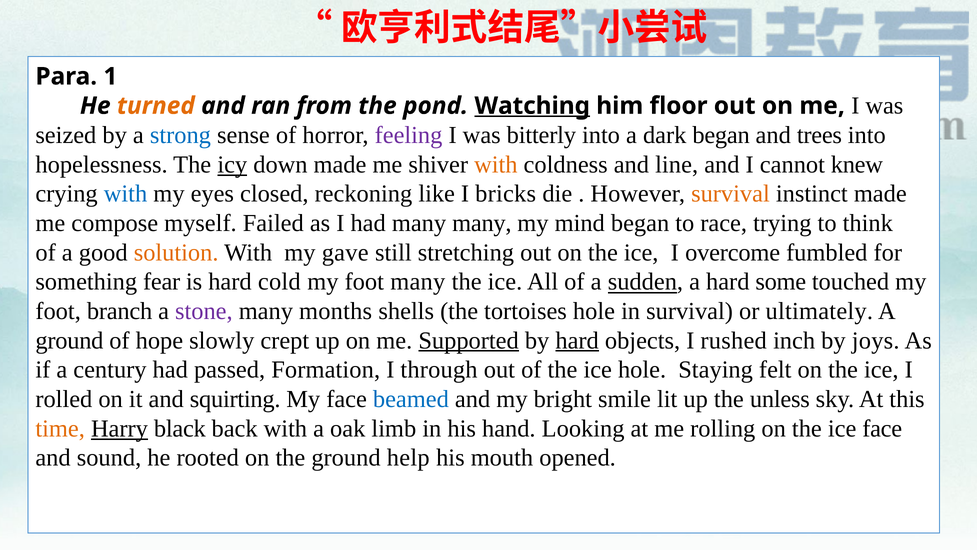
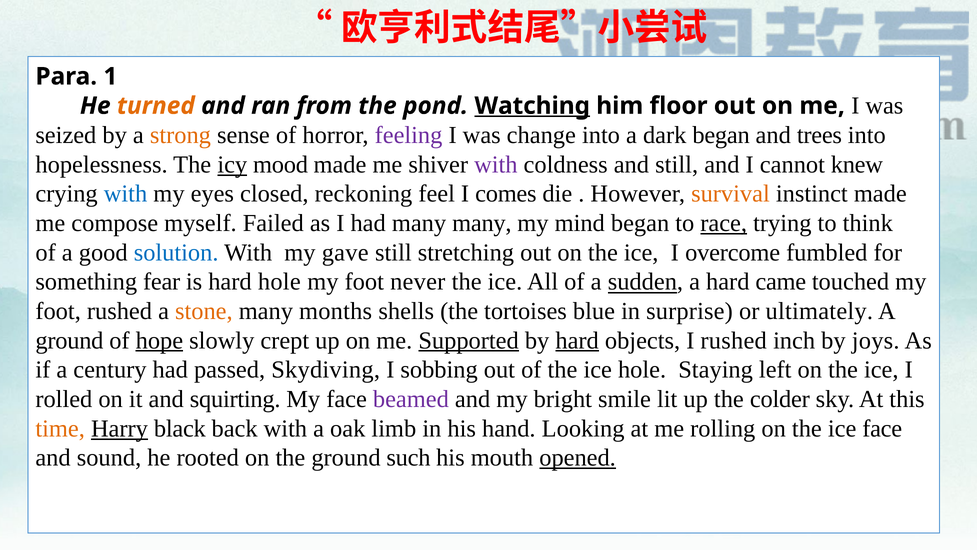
strong colour: blue -> orange
bitterly: bitterly -> change
down: down -> mood
with at (496, 164) colour: orange -> purple
and line: line -> still
like: like -> feel
bricks: bricks -> comes
race underline: none -> present
solution colour: orange -> blue
hard cold: cold -> hole
foot many: many -> never
some: some -> came
foot branch: branch -> rushed
stone colour: purple -> orange
tortoises hole: hole -> blue
in survival: survival -> surprise
hope underline: none -> present
Formation: Formation -> Skydiving
through: through -> sobbing
felt: felt -> left
beamed colour: blue -> purple
unless: unless -> colder
help: help -> such
opened underline: none -> present
